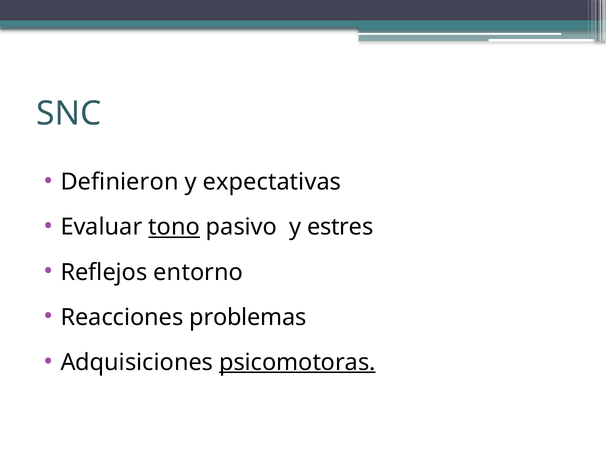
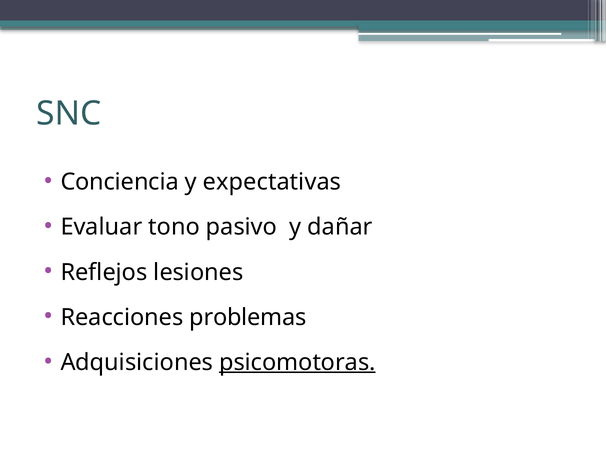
Definieron: Definieron -> Conciencia
tono underline: present -> none
estres: estres -> dañar
entorno: entorno -> lesiones
